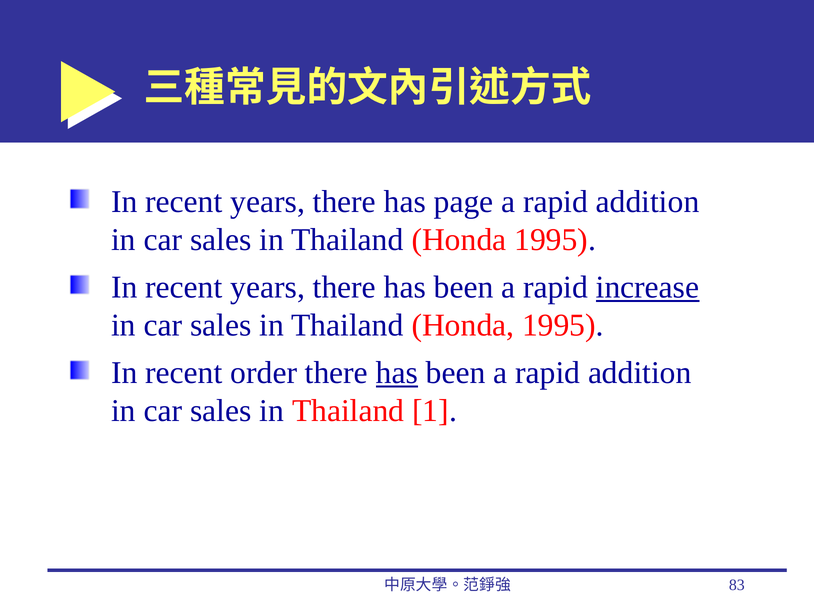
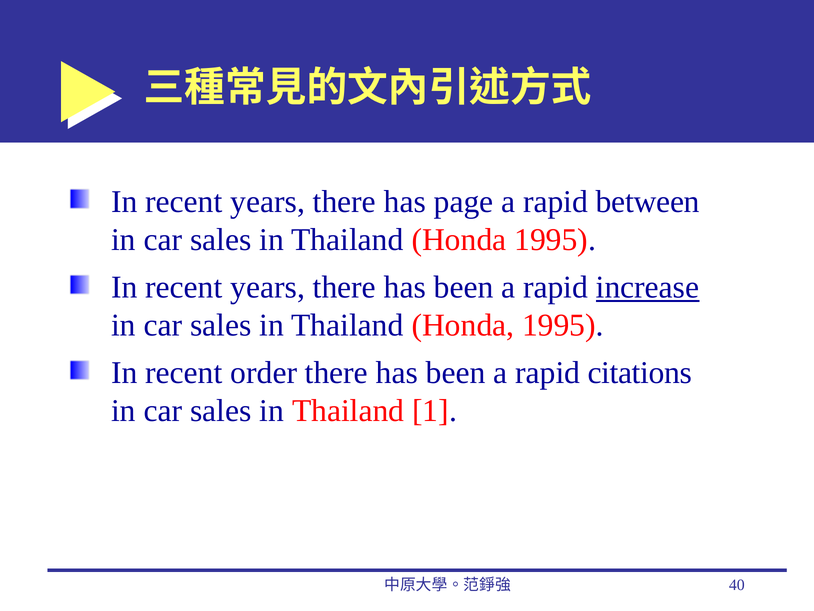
addition at (648, 202): addition -> between
has at (397, 373) underline: present -> none
been a rapid addition: addition -> citations
83: 83 -> 40
